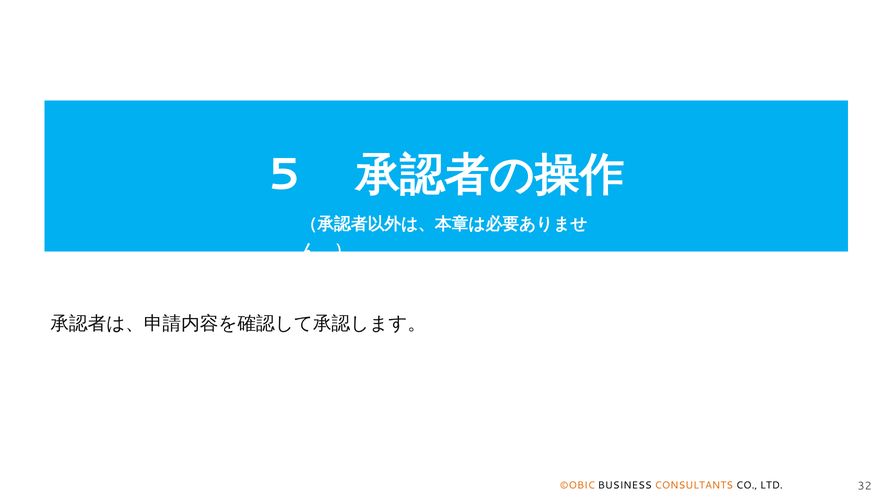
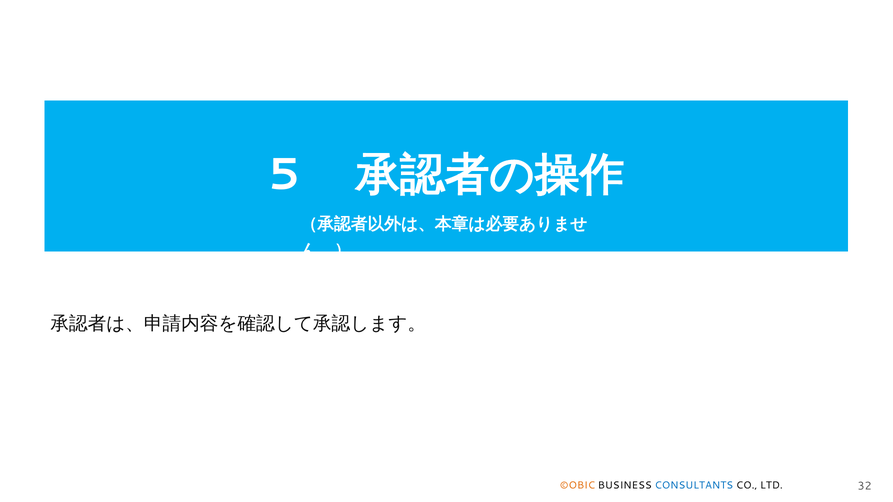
CONSULTANTS colour: orange -> blue
